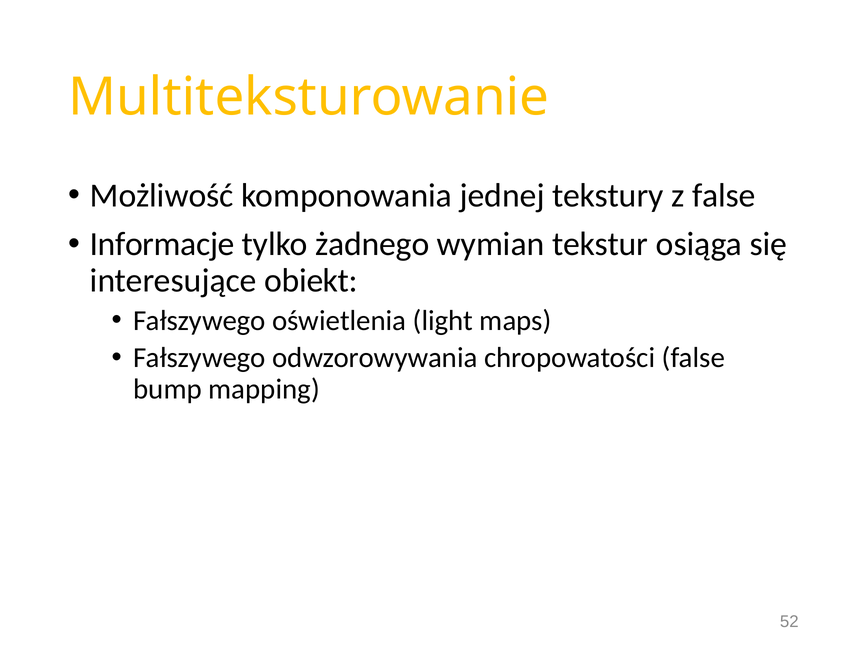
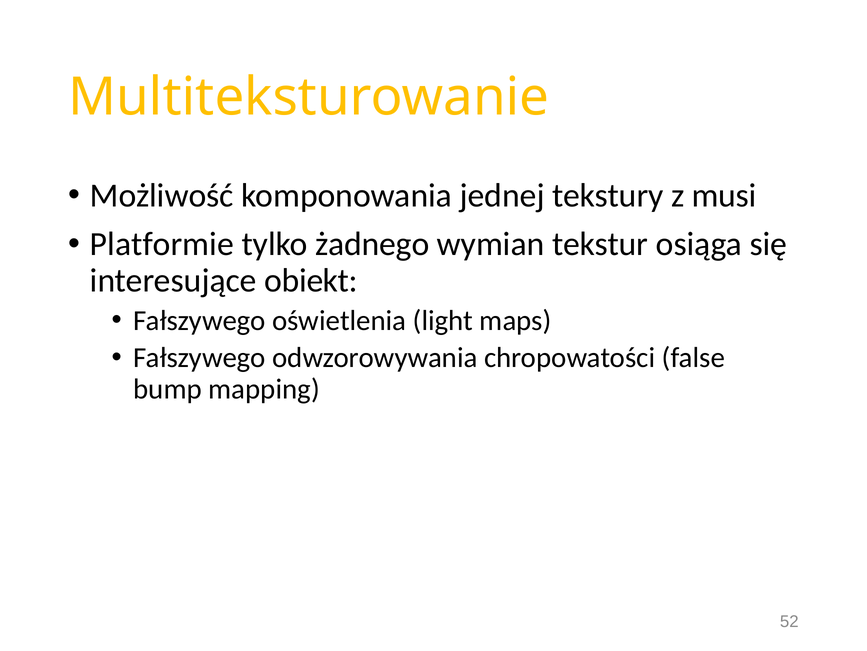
z false: false -> musi
Informacje: Informacje -> Platformie
